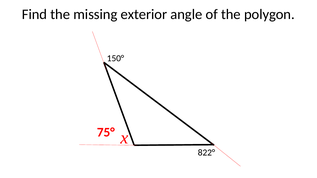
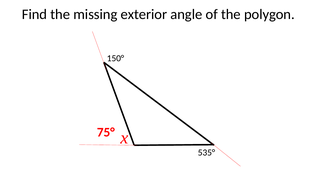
822°: 822° -> 535°
